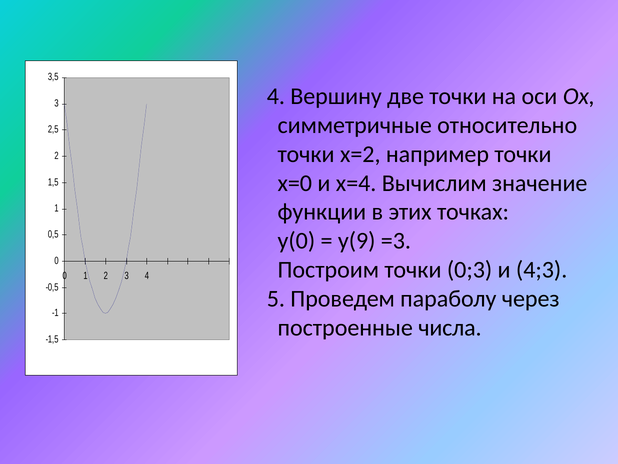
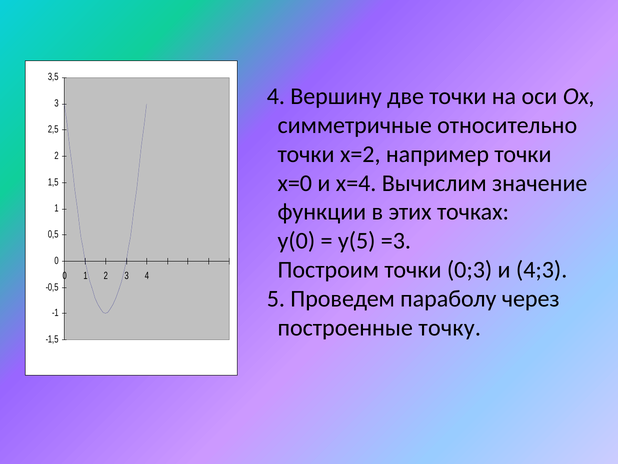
у(9: у(9 -> у(5
числа: числа -> точку
